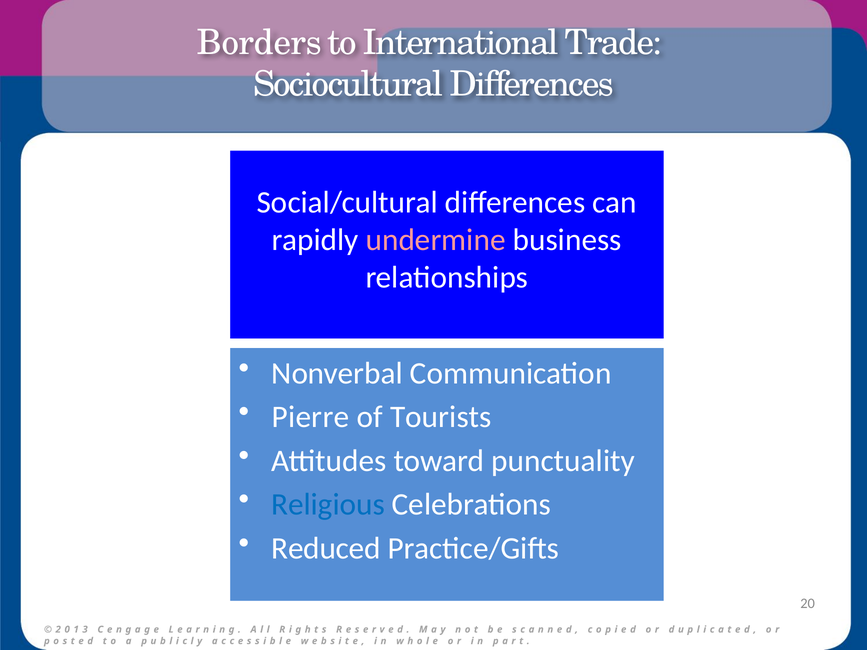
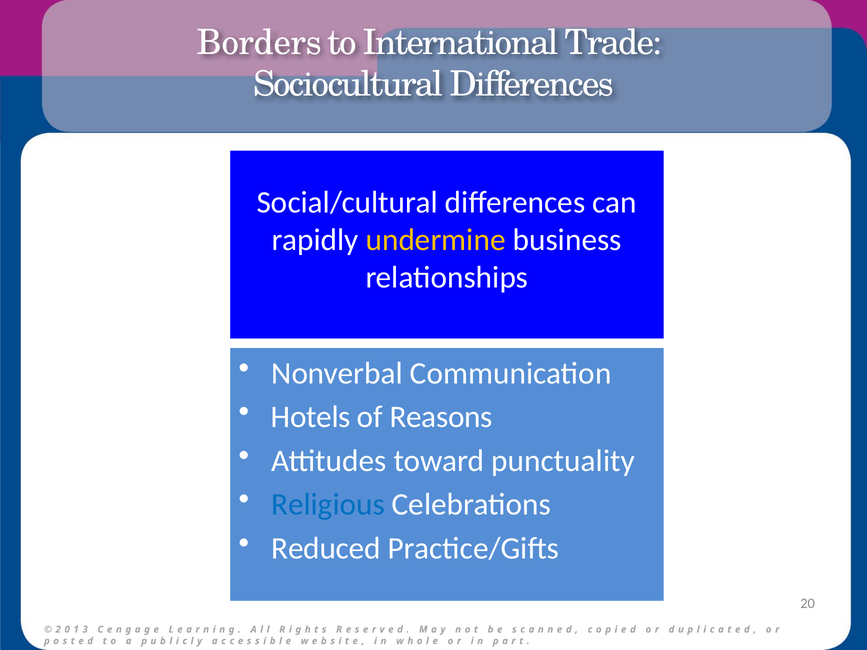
undermine colour: pink -> yellow
Pierre: Pierre -> Hotels
Tourists: Tourists -> Reasons
